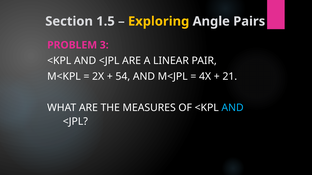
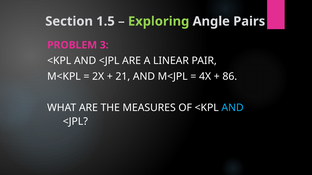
Exploring colour: yellow -> light green
54: 54 -> 21
21: 21 -> 86
